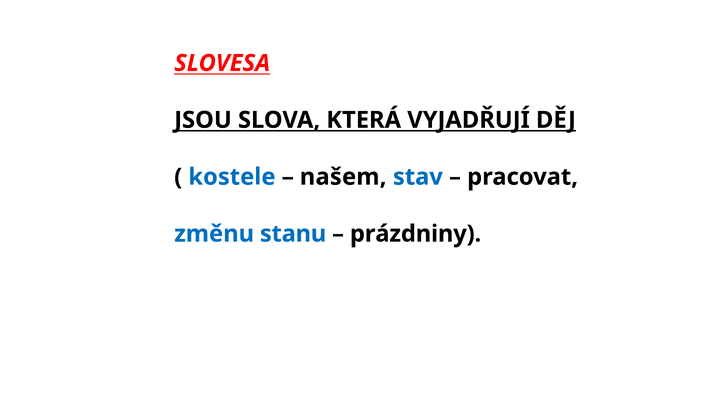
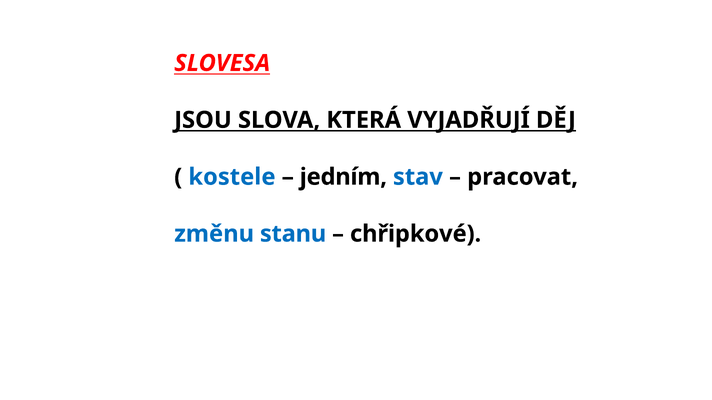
našem: našem -> jedním
prázdniny: prázdniny -> chřipkové
